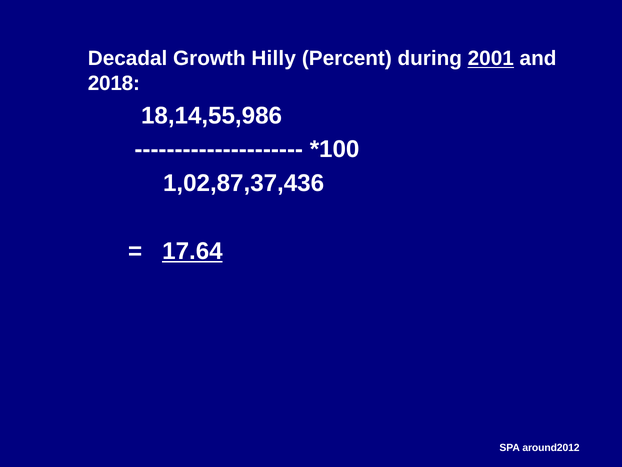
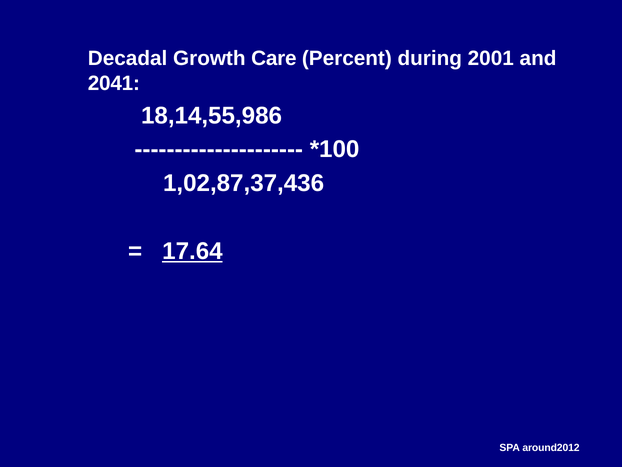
Hilly: Hilly -> Care
2001 underline: present -> none
2018: 2018 -> 2041
